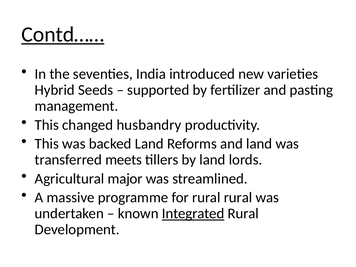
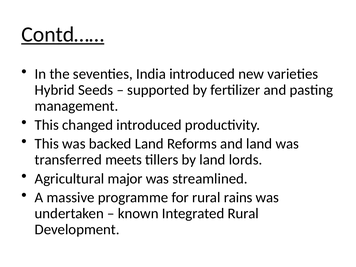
changed husbandry: husbandry -> introduced
rural rural: rural -> rains
Integrated underline: present -> none
